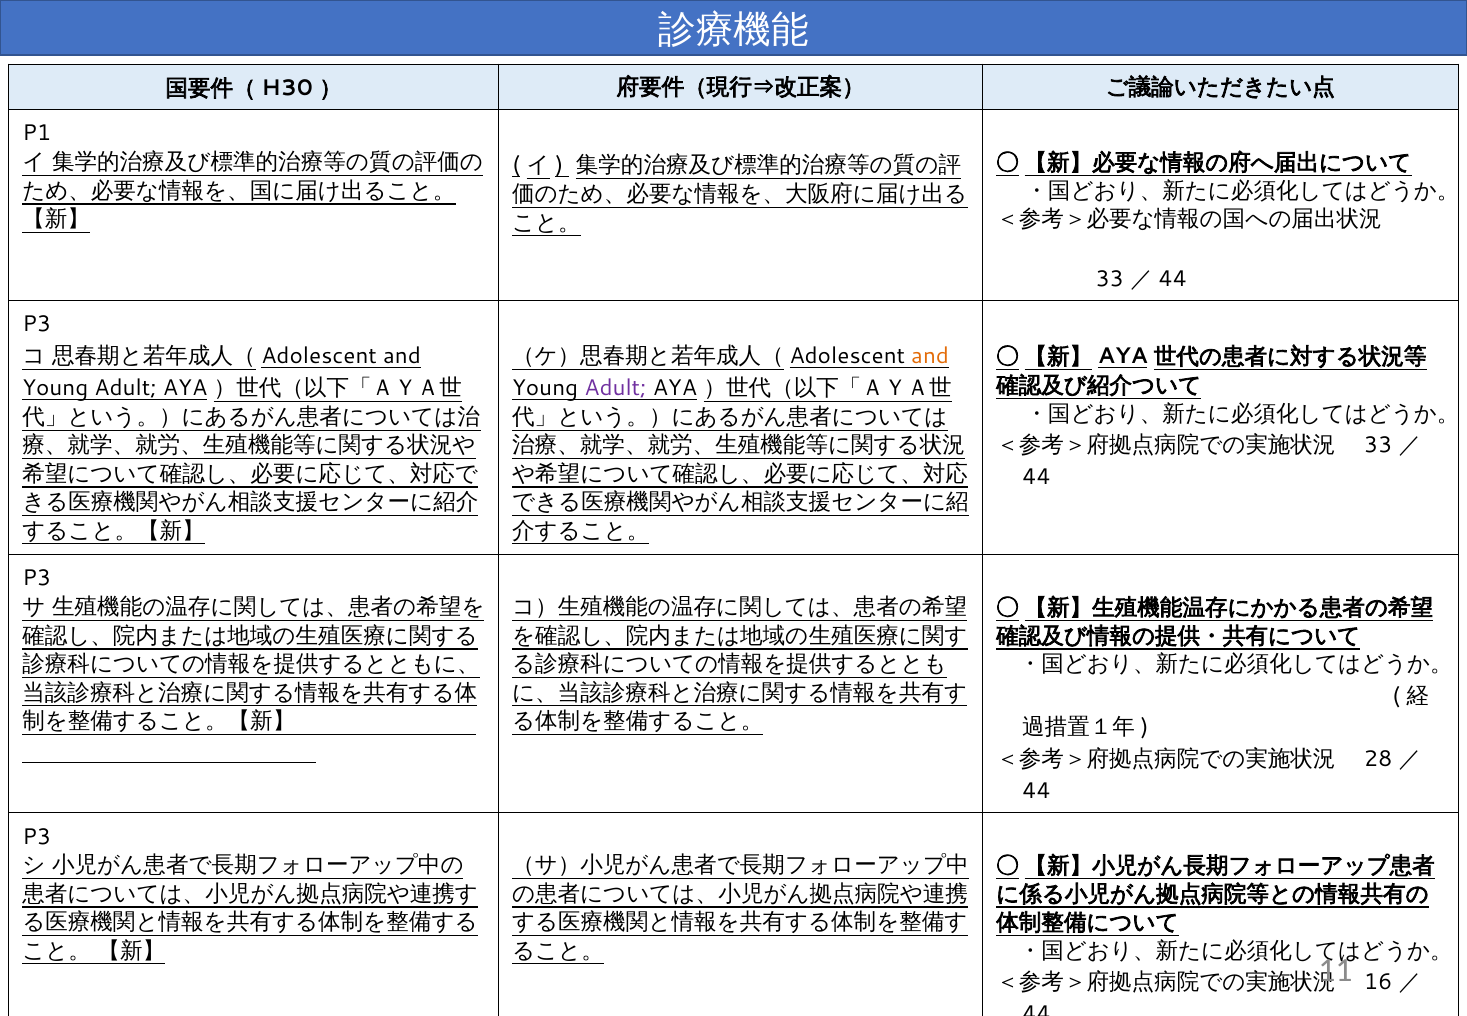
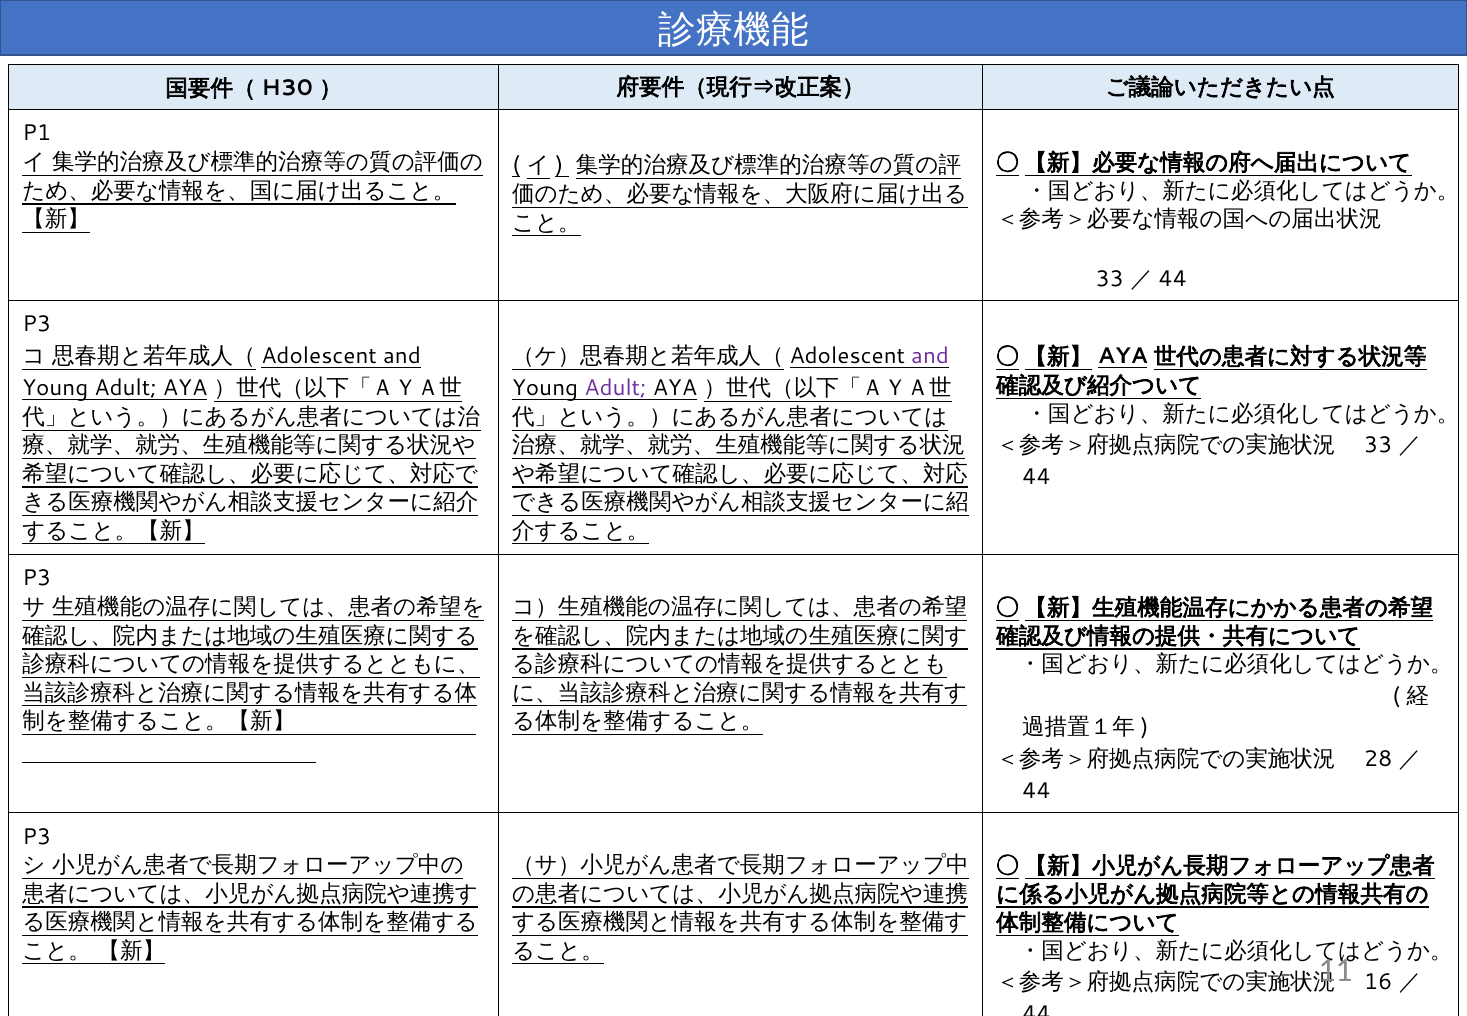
and at (930, 356) colour: orange -> purple
